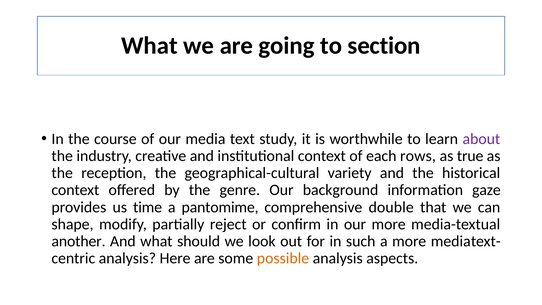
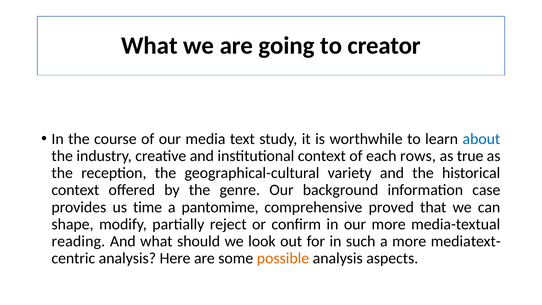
section: section -> creator
about colour: purple -> blue
gaze: gaze -> case
double: double -> proved
another: another -> reading
